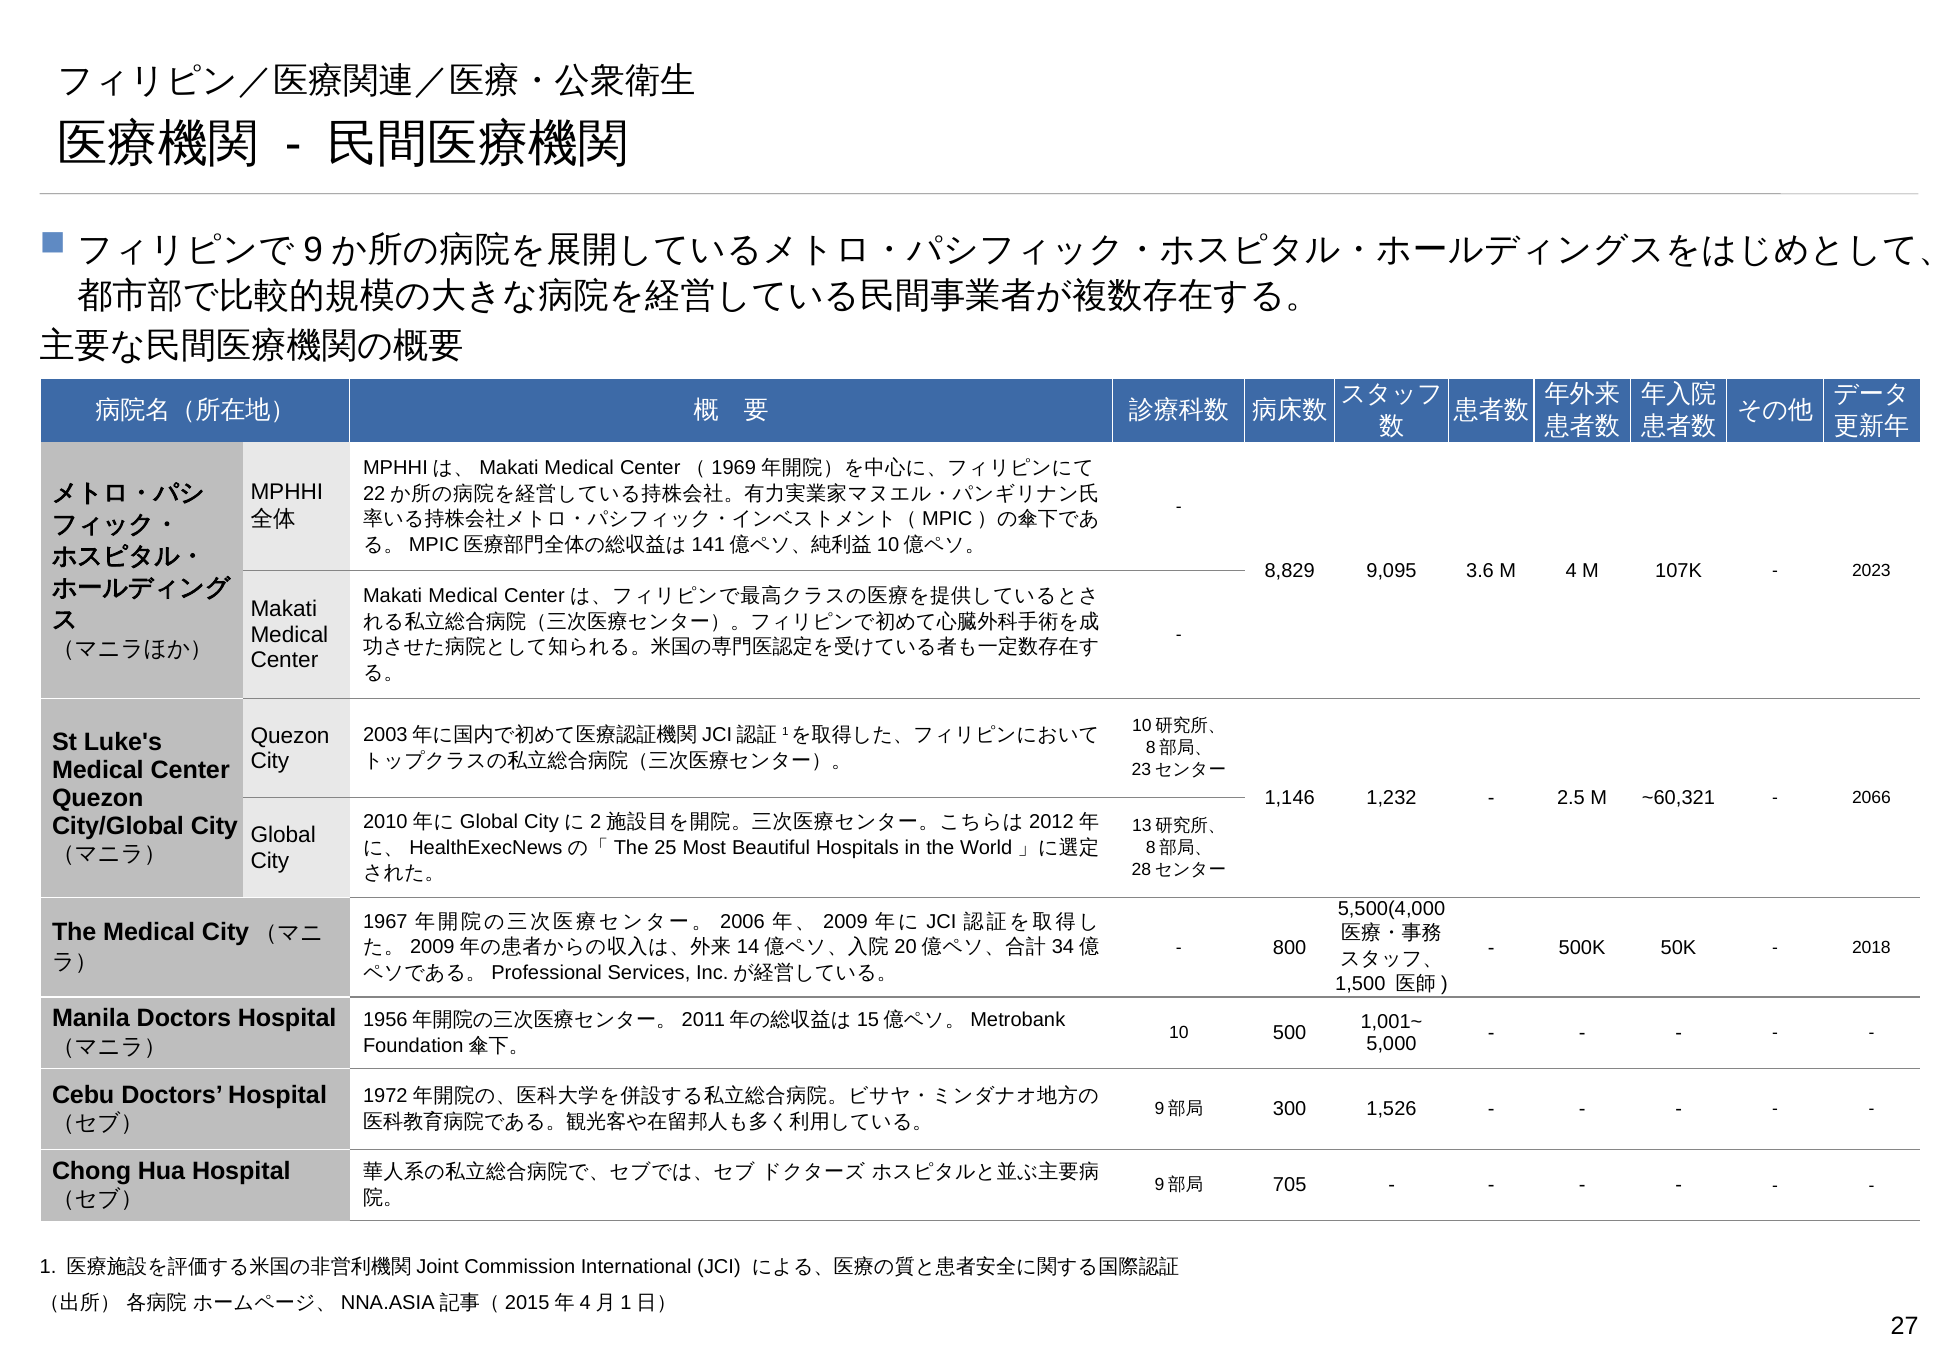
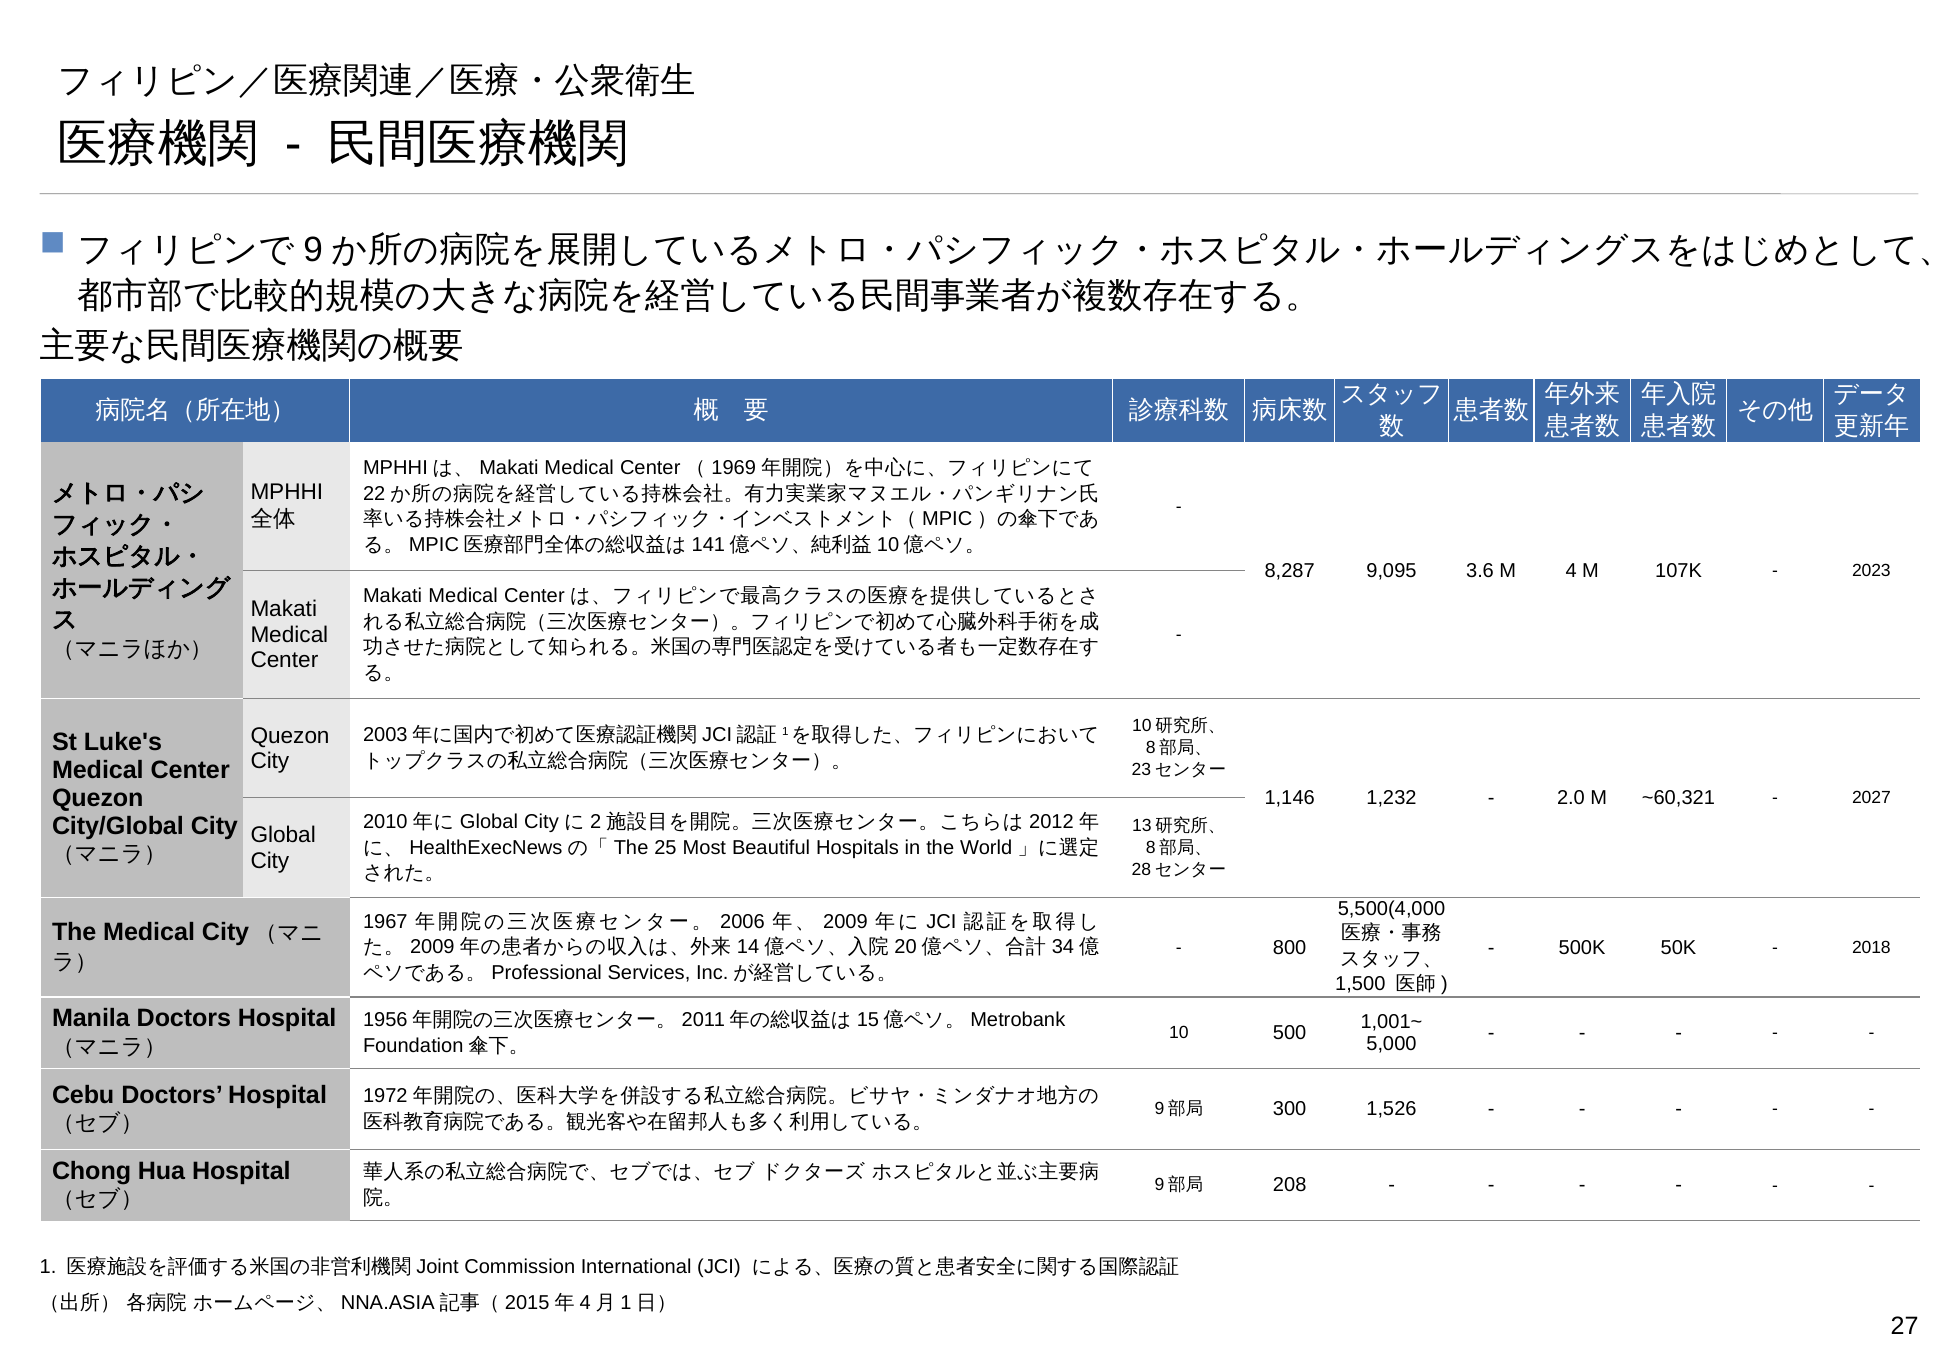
8,829: 8,829 -> 8,287
2.5: 2.5 -> 2.0
2066: 2066 -> 2027
705: 705 -> 208
